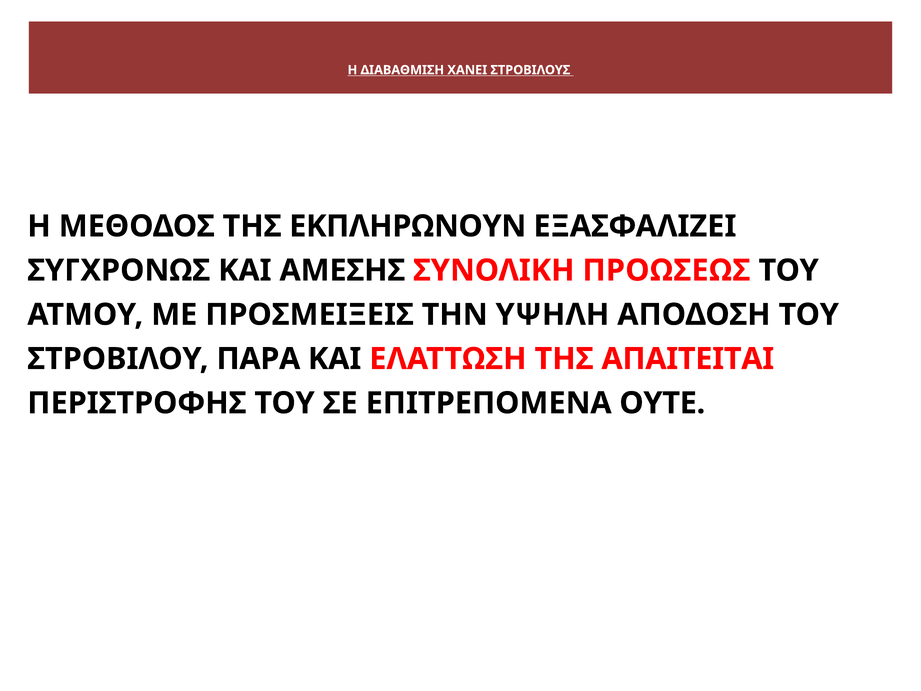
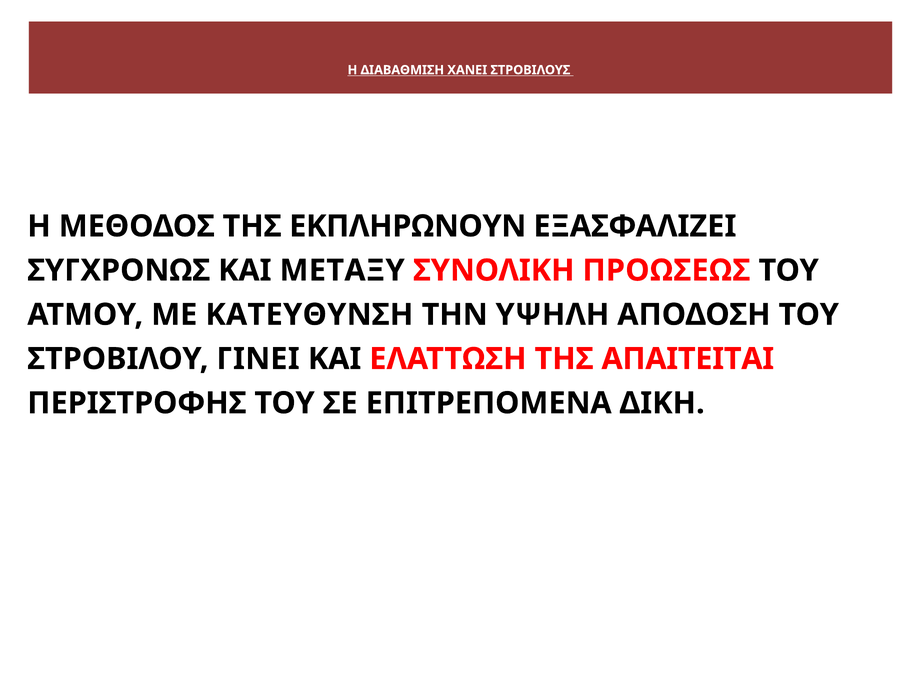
ΑΜΕΣΗΣ: ΑΜΕΣΗΣ -> ΜΕΤΑΞΥ
ΠΡΟΣΜΕΙΞΕΙΣ: ΠΡΟΣΜΕΙΞΕΙΣ -> ΚΑΤΕΥΘΥΝΣΗ
ΠΑΡΑ: ΠΑΡΑ -> ΓΙΝΕΙ
ΟΥΤΕ: ΟΥΤΕ -> ΔΙΚΗ
